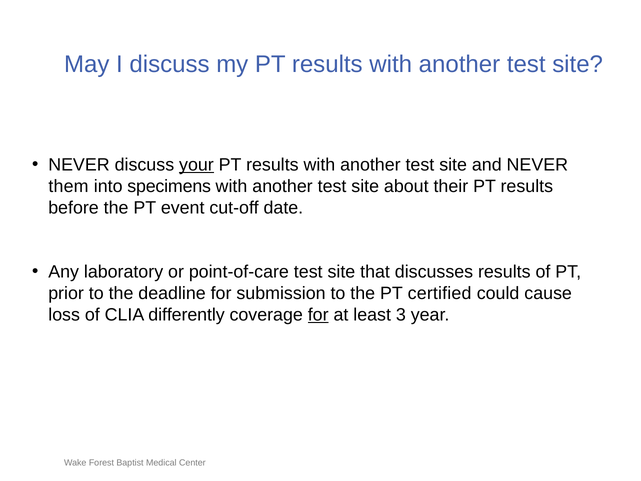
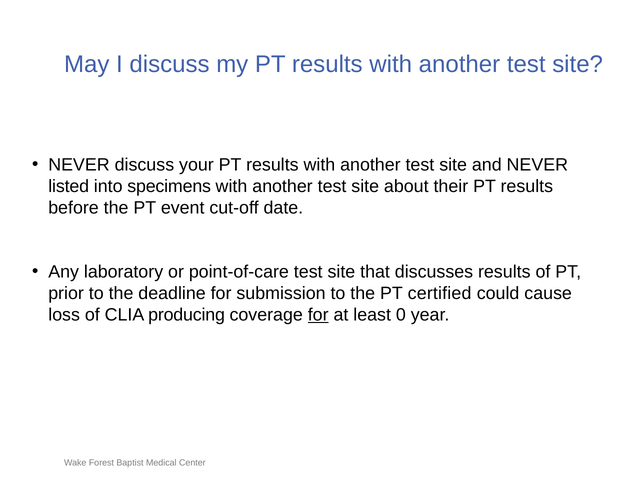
your underline: present -> none
them: them -> listed
differently: differently -> producing
3: 3 -> 0
